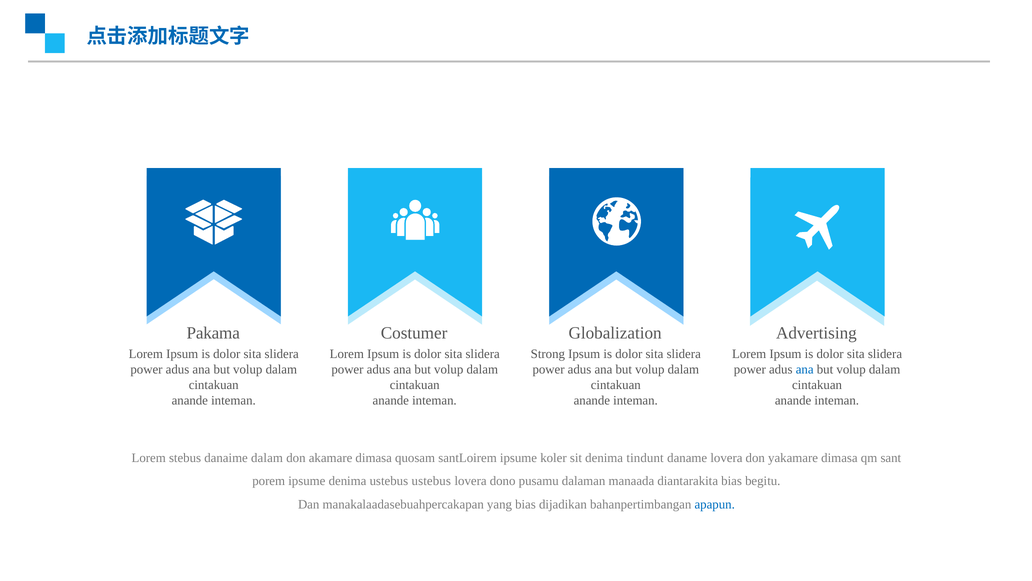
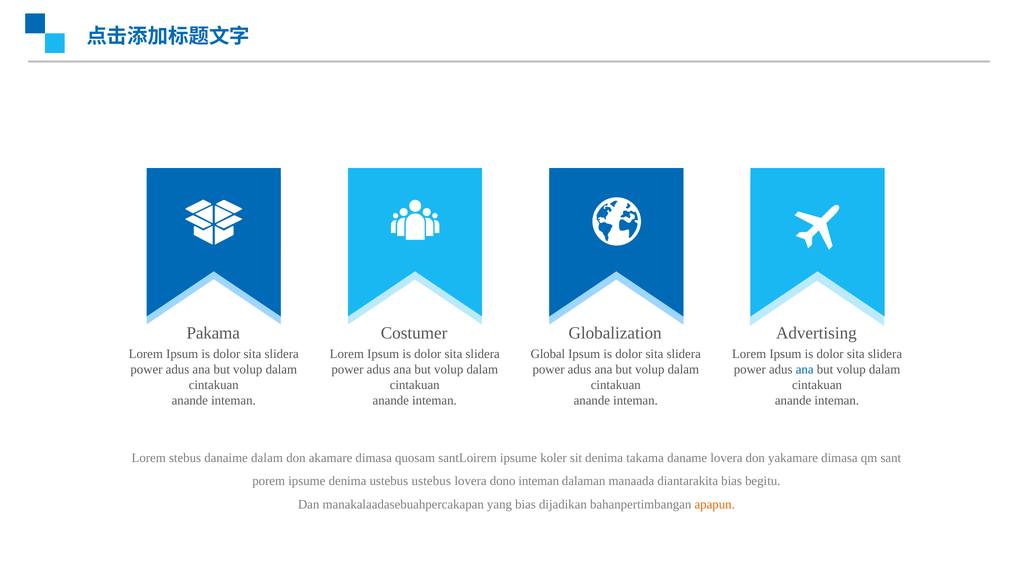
Strong: Strong -> Global
tindunt: tindunt -> takama
dono pusamu: pusamu -> inteman
apapun colour: blue -> orange
